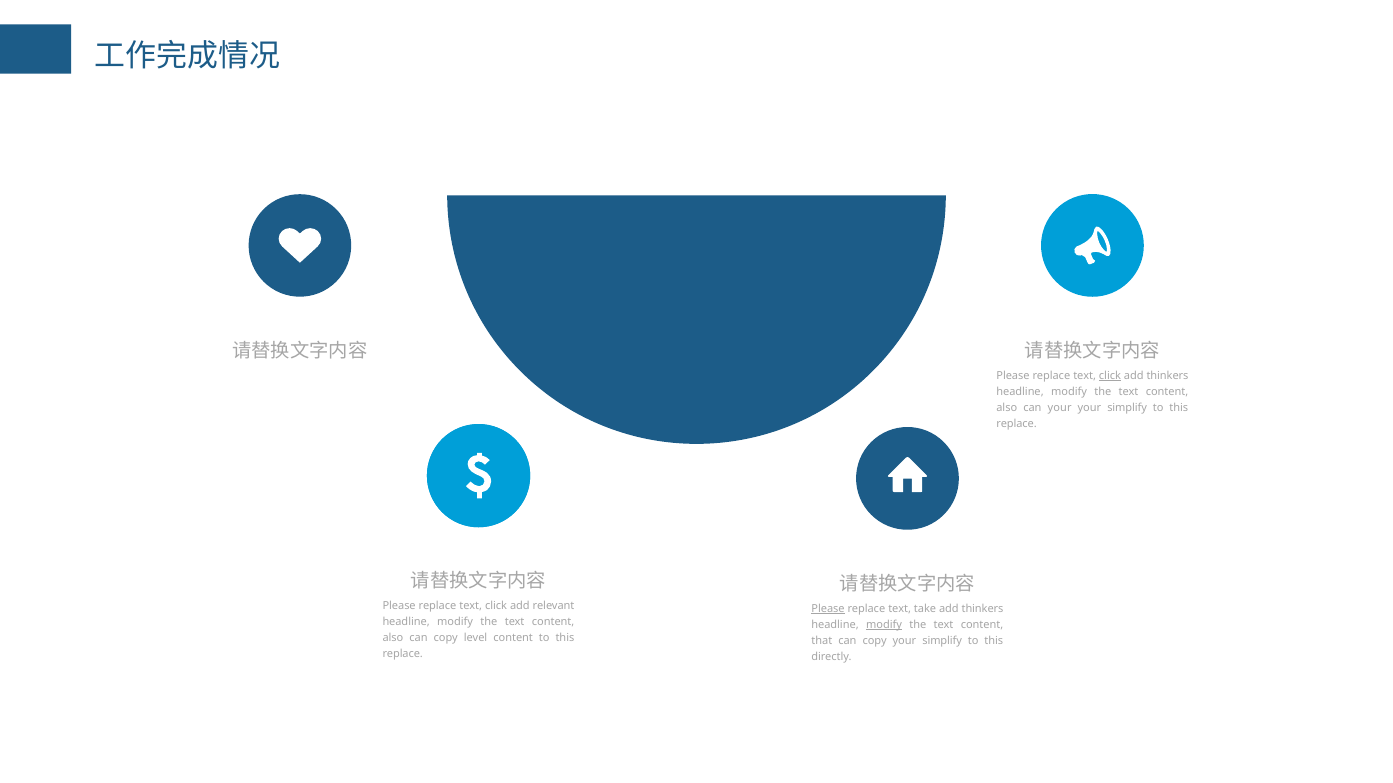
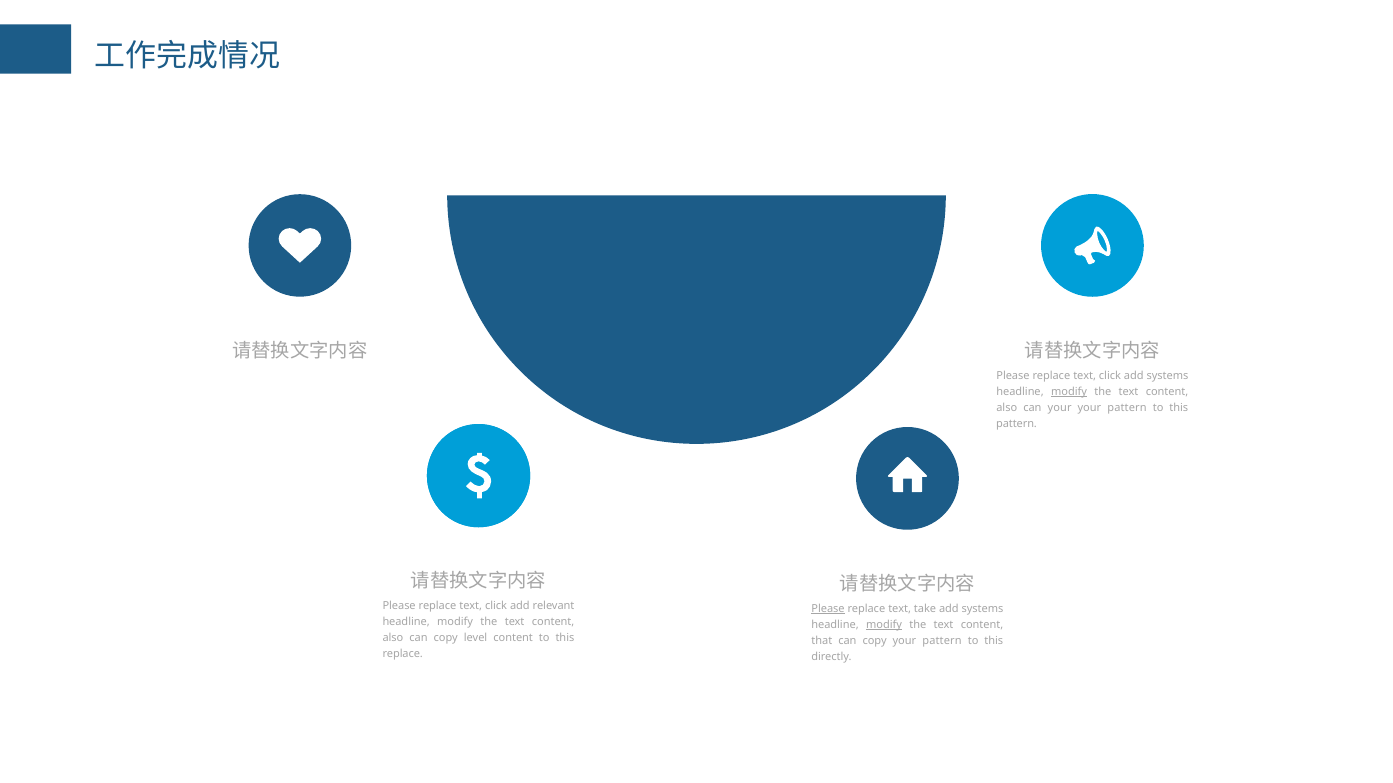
click at (1110, 376) underline: present -> none
thinkers at (1167, 376): thinkers -> systems
modify at (1069, 392) underline: none -> present
simplify at (1127, 408): simplify -> pattern
replace at (1017, 424): replace -> pattern
thinkers at (983, 609): thinkers -> systems
copy your simplify: simplify -> pattern
